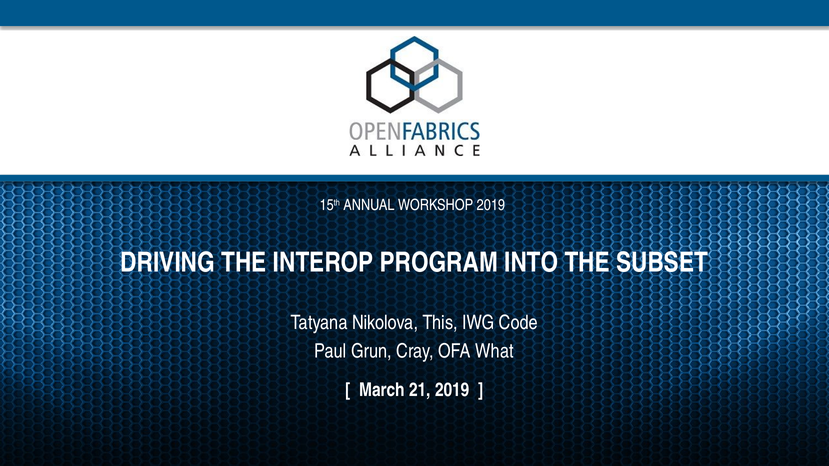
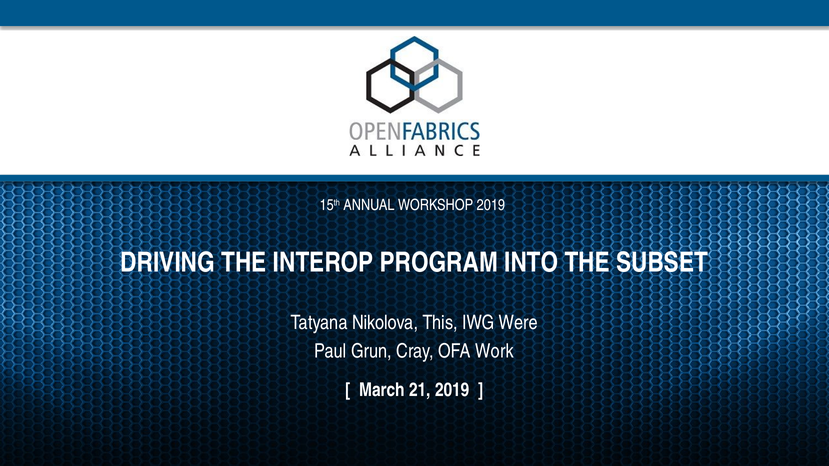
Code: Code -> Were
What: What -> Work
